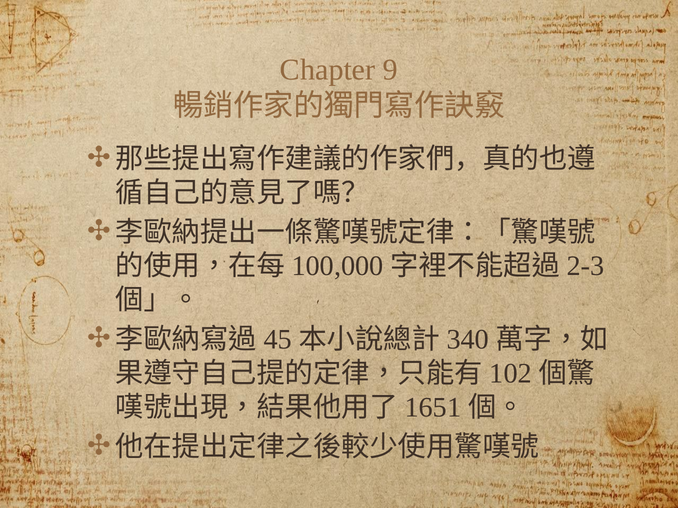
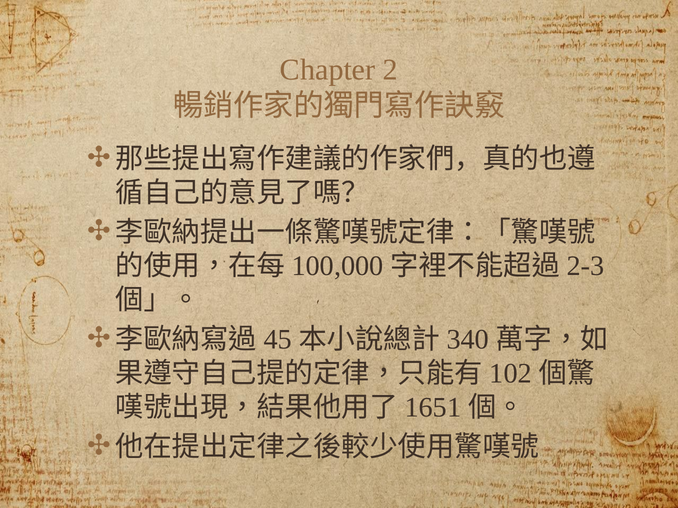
9: 9 -> 2
